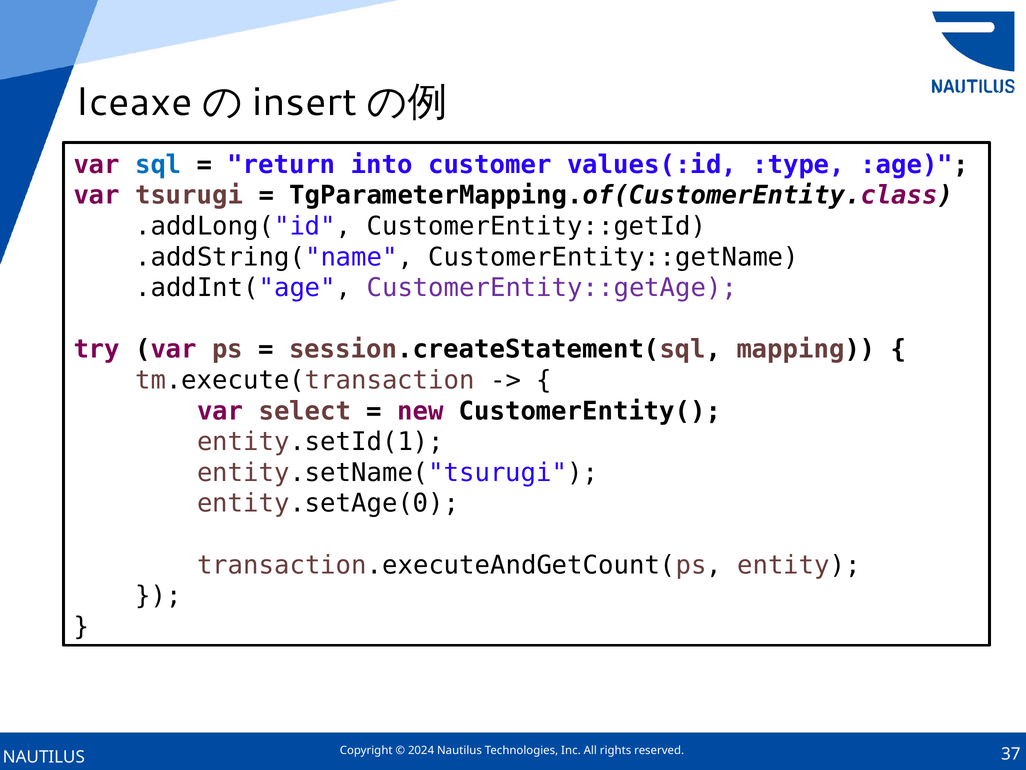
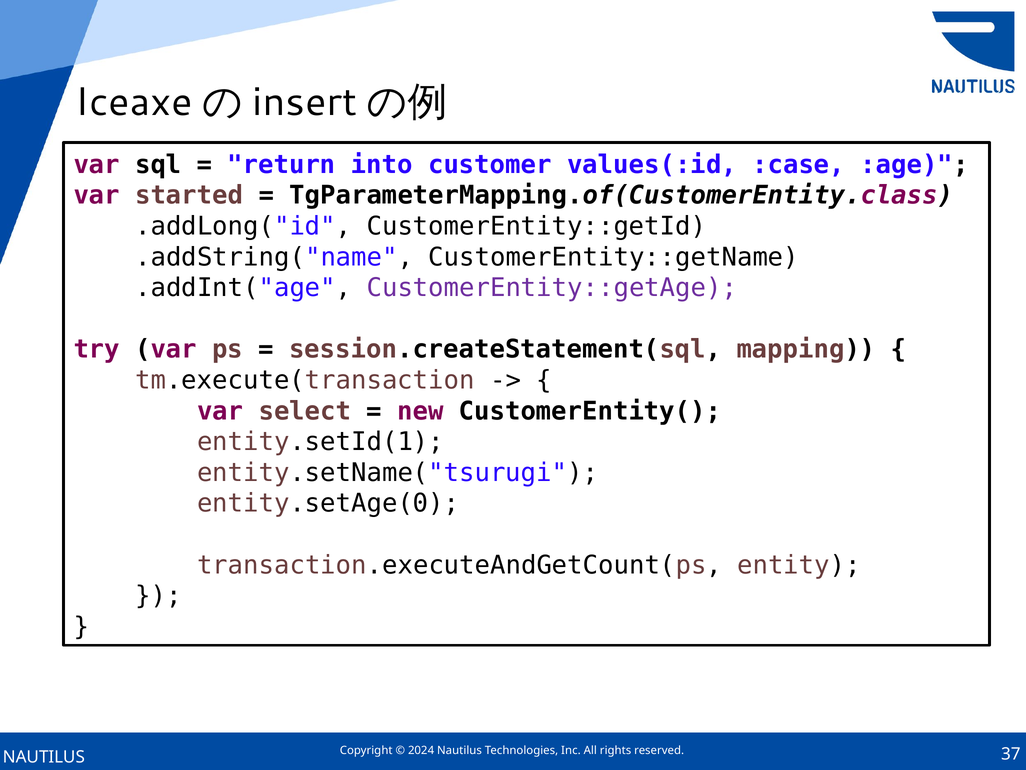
sql colour: blue -> black
:type: :type -> :case
tsurugi: tsurugi -> started
